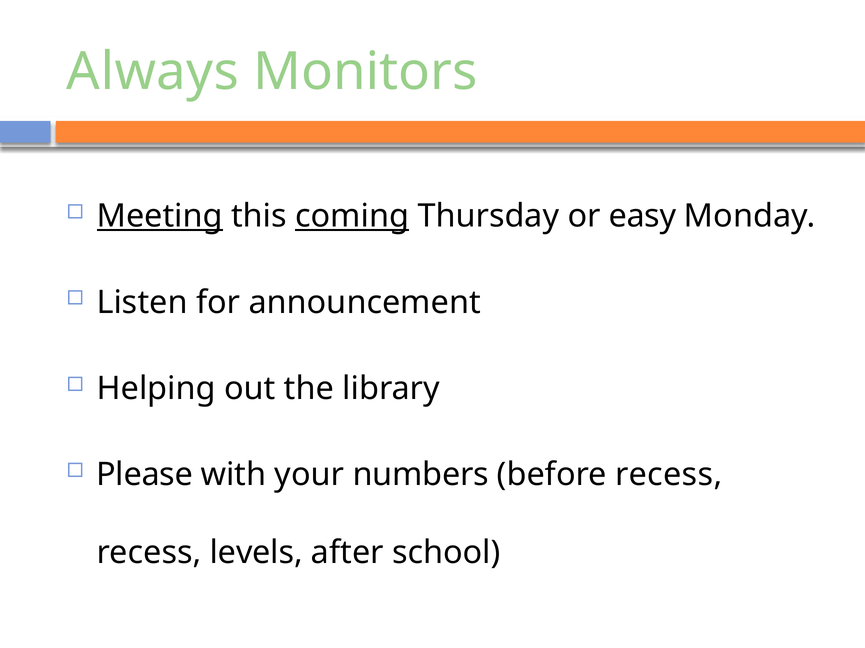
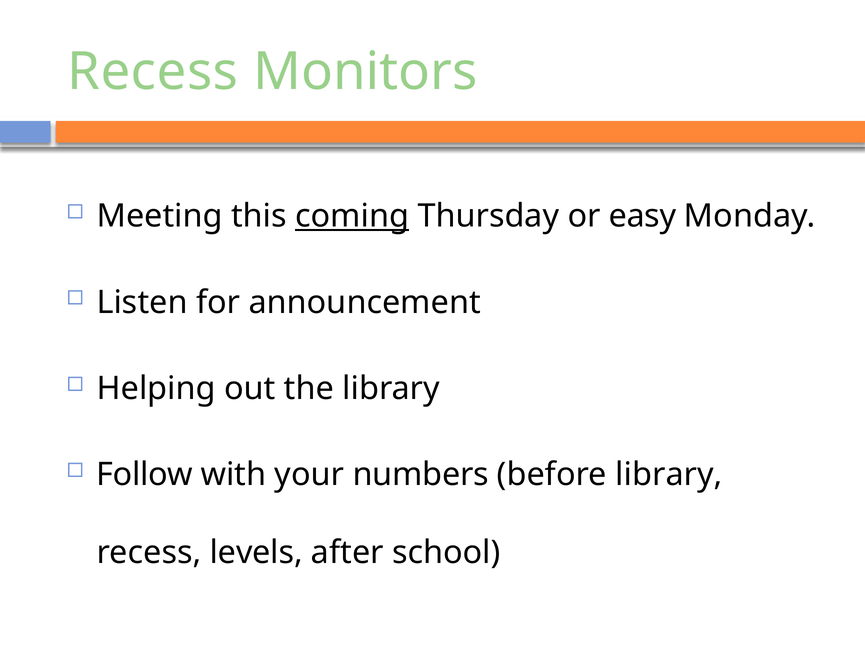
Always at (153, 72): Always -> Recess
Meeting underline: present -> none
Please: Please -> Follow
before recess: recess -> library
